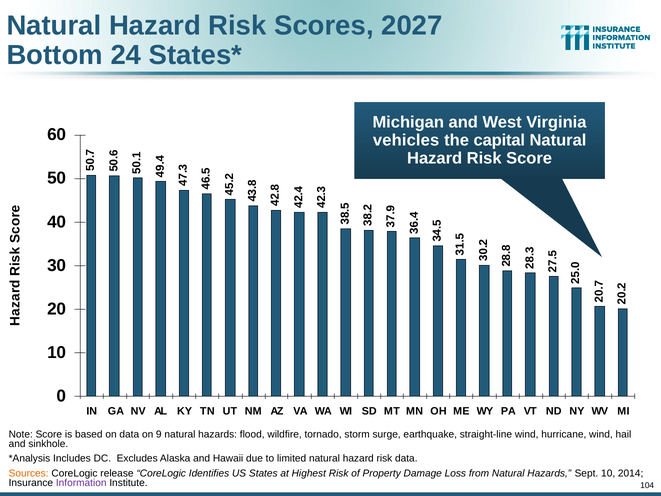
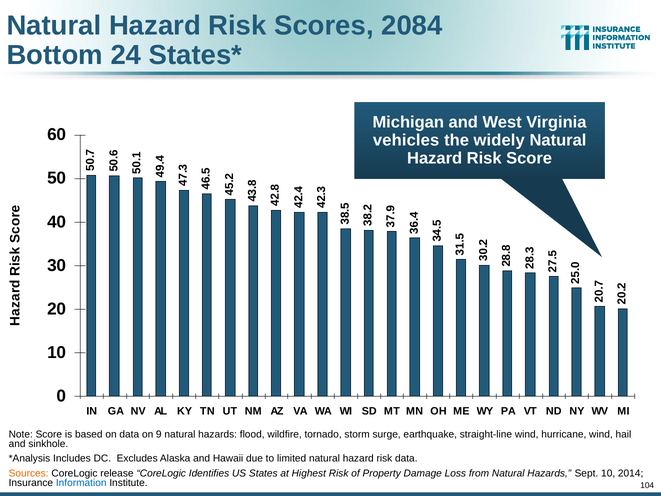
2027: 2027 -> 2084
capital: capital -> widely
Information colour: purple -> blue
